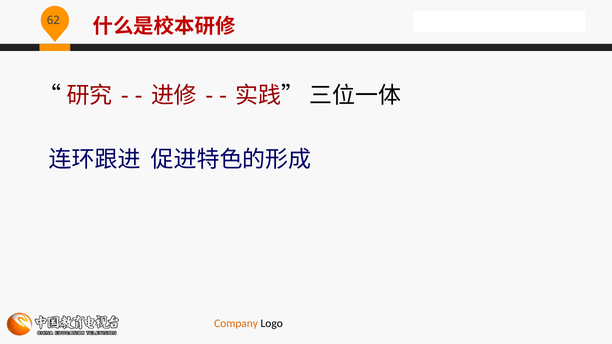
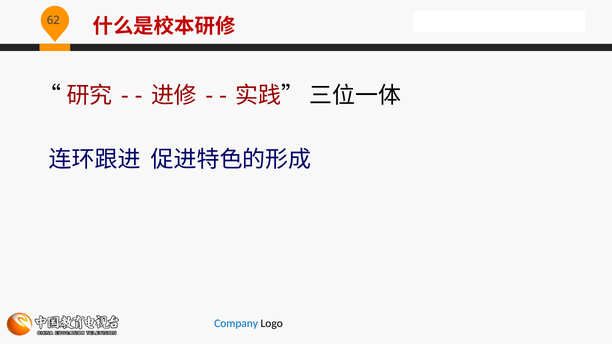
Company colour: orange -> blue
